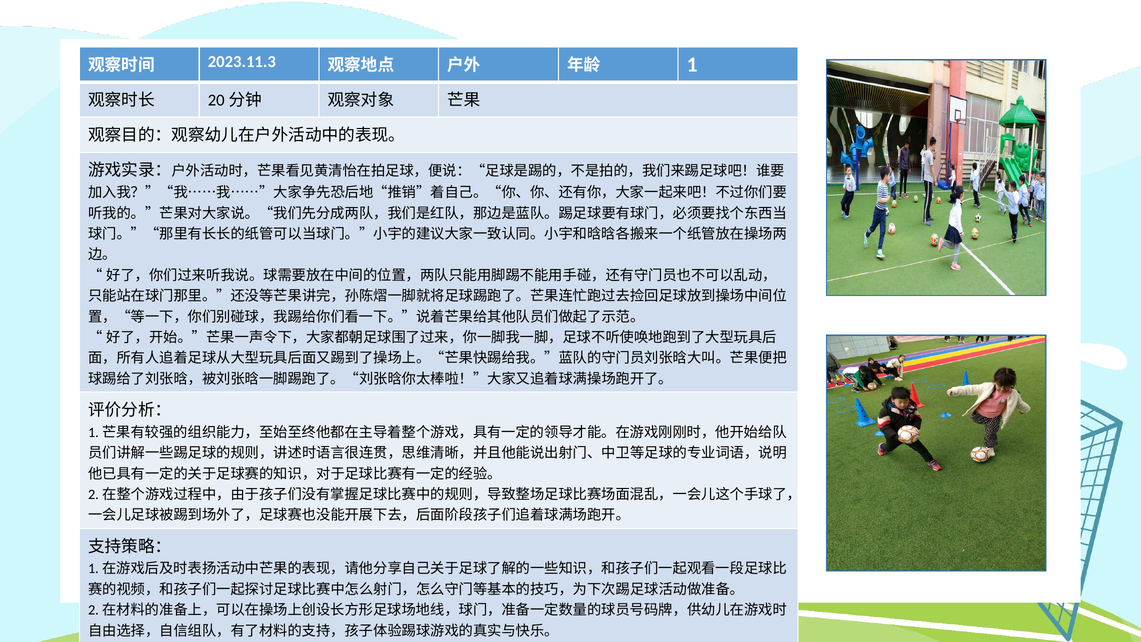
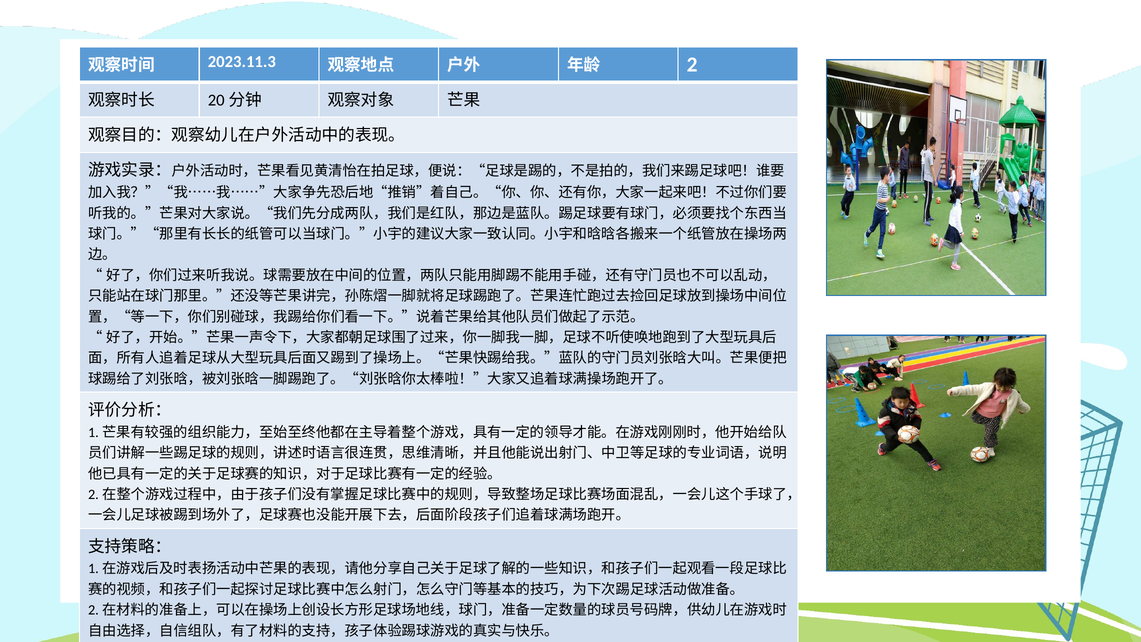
1: 1 -> 2
